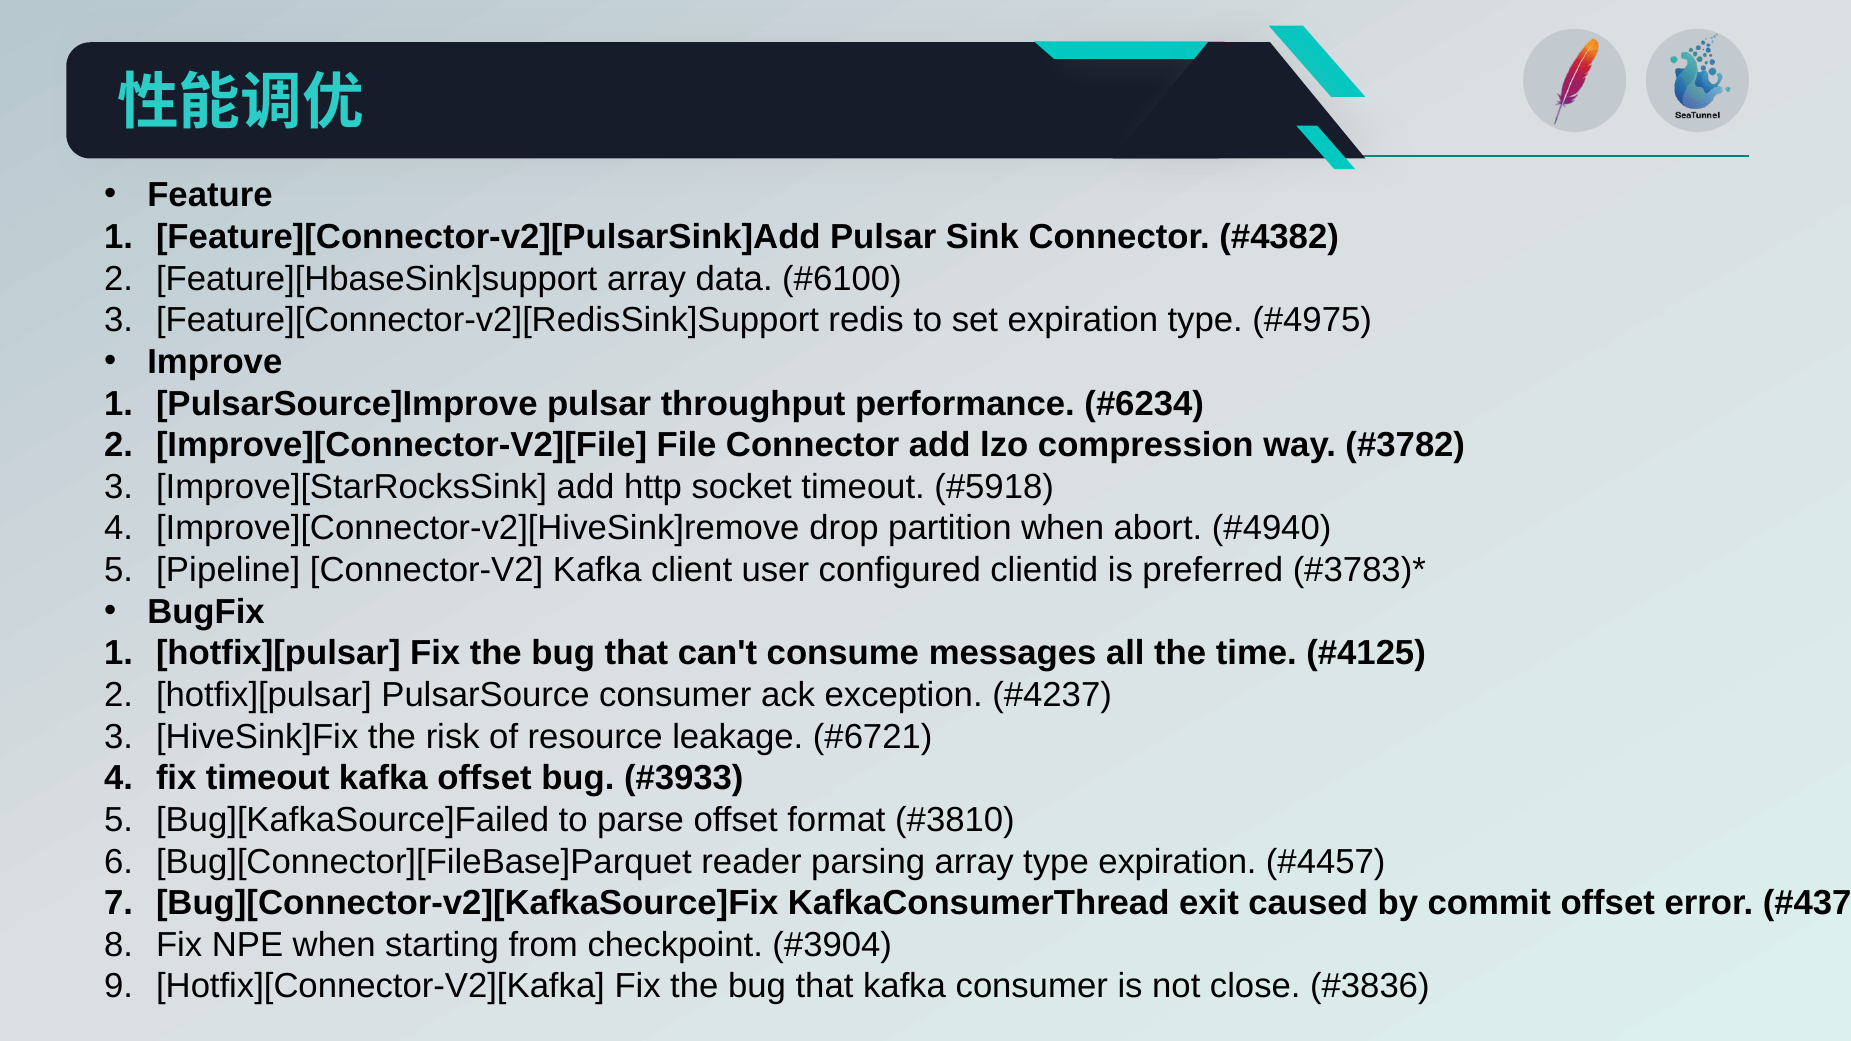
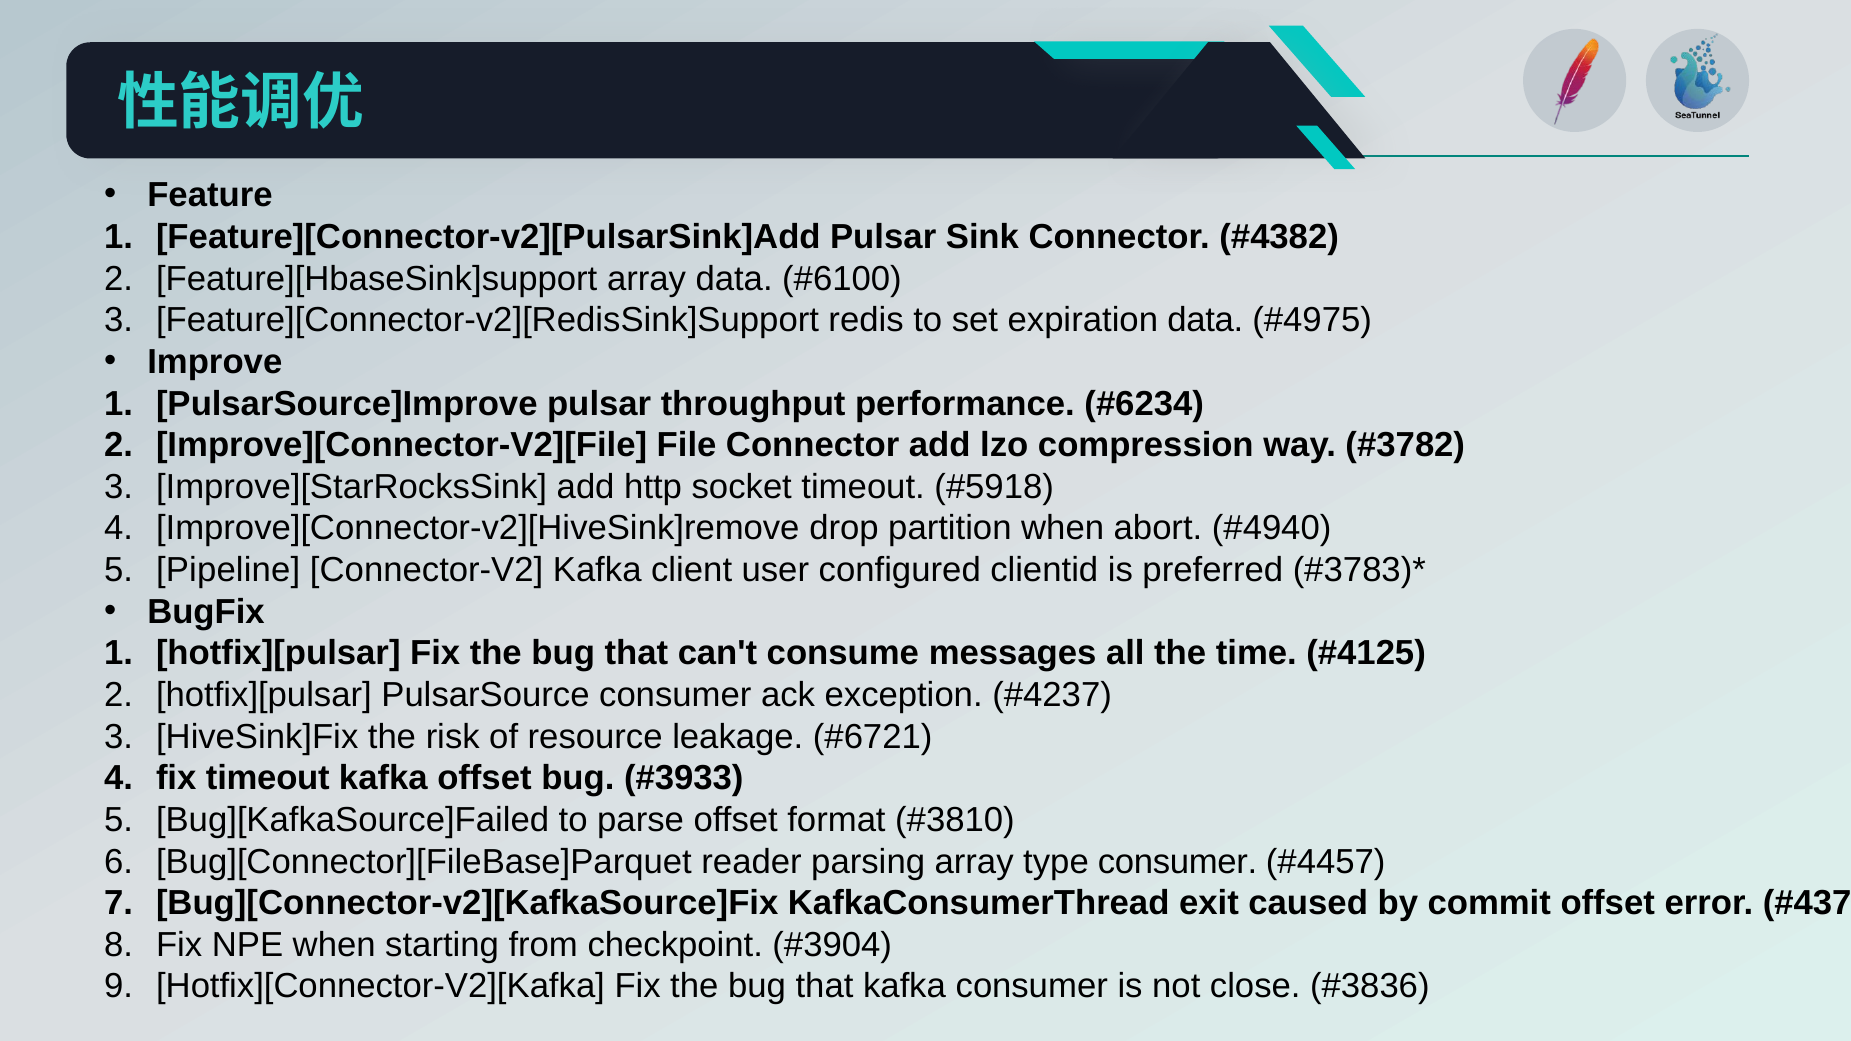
expiration type: type -> data
type expiration: expiration -> consumer
